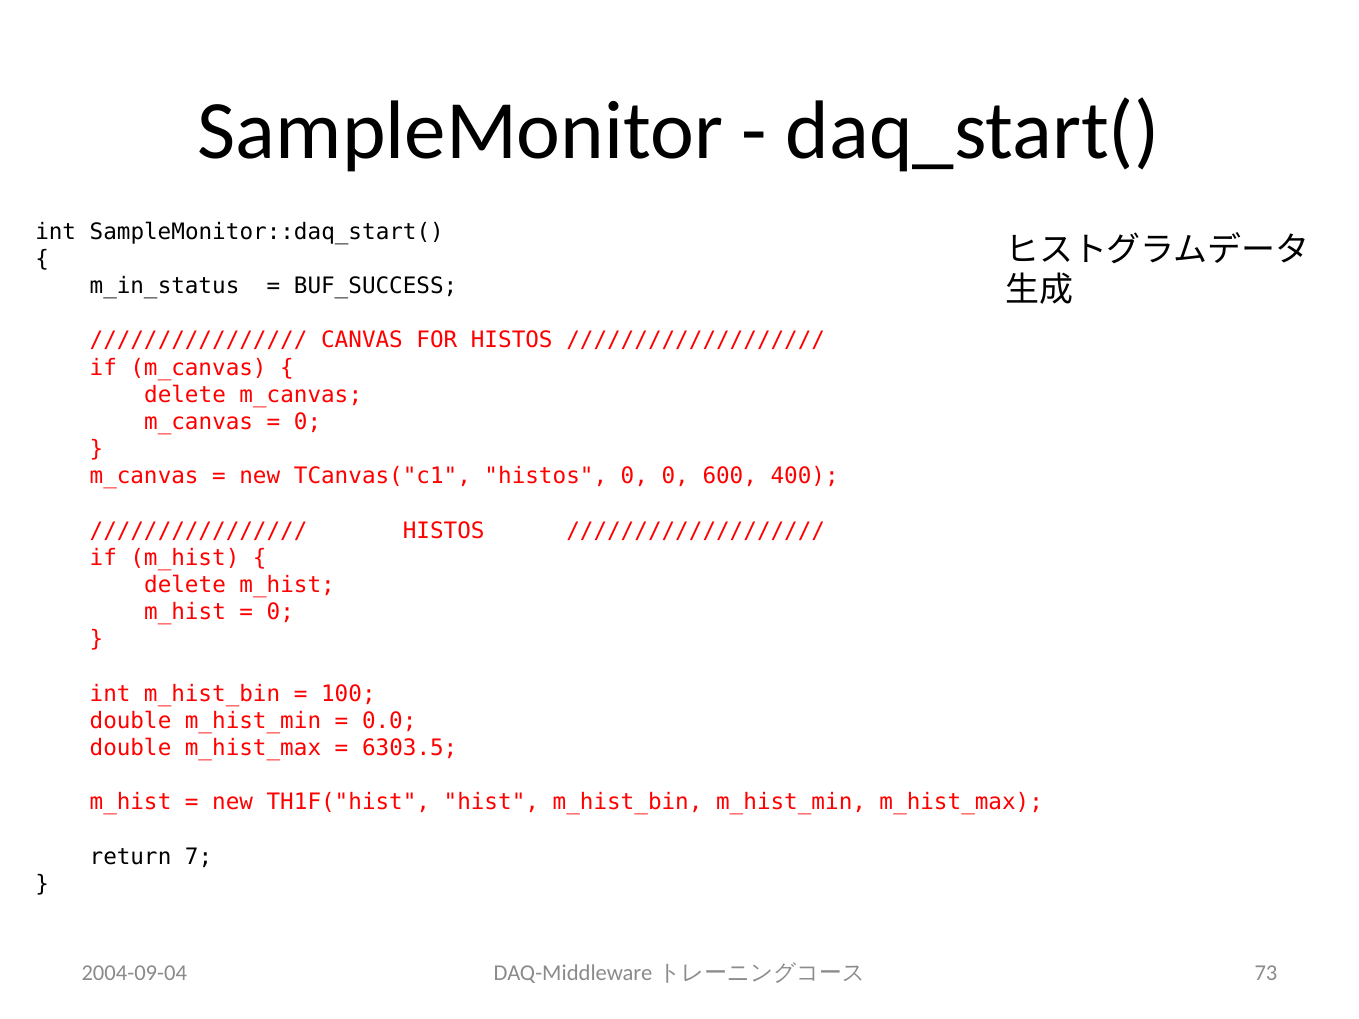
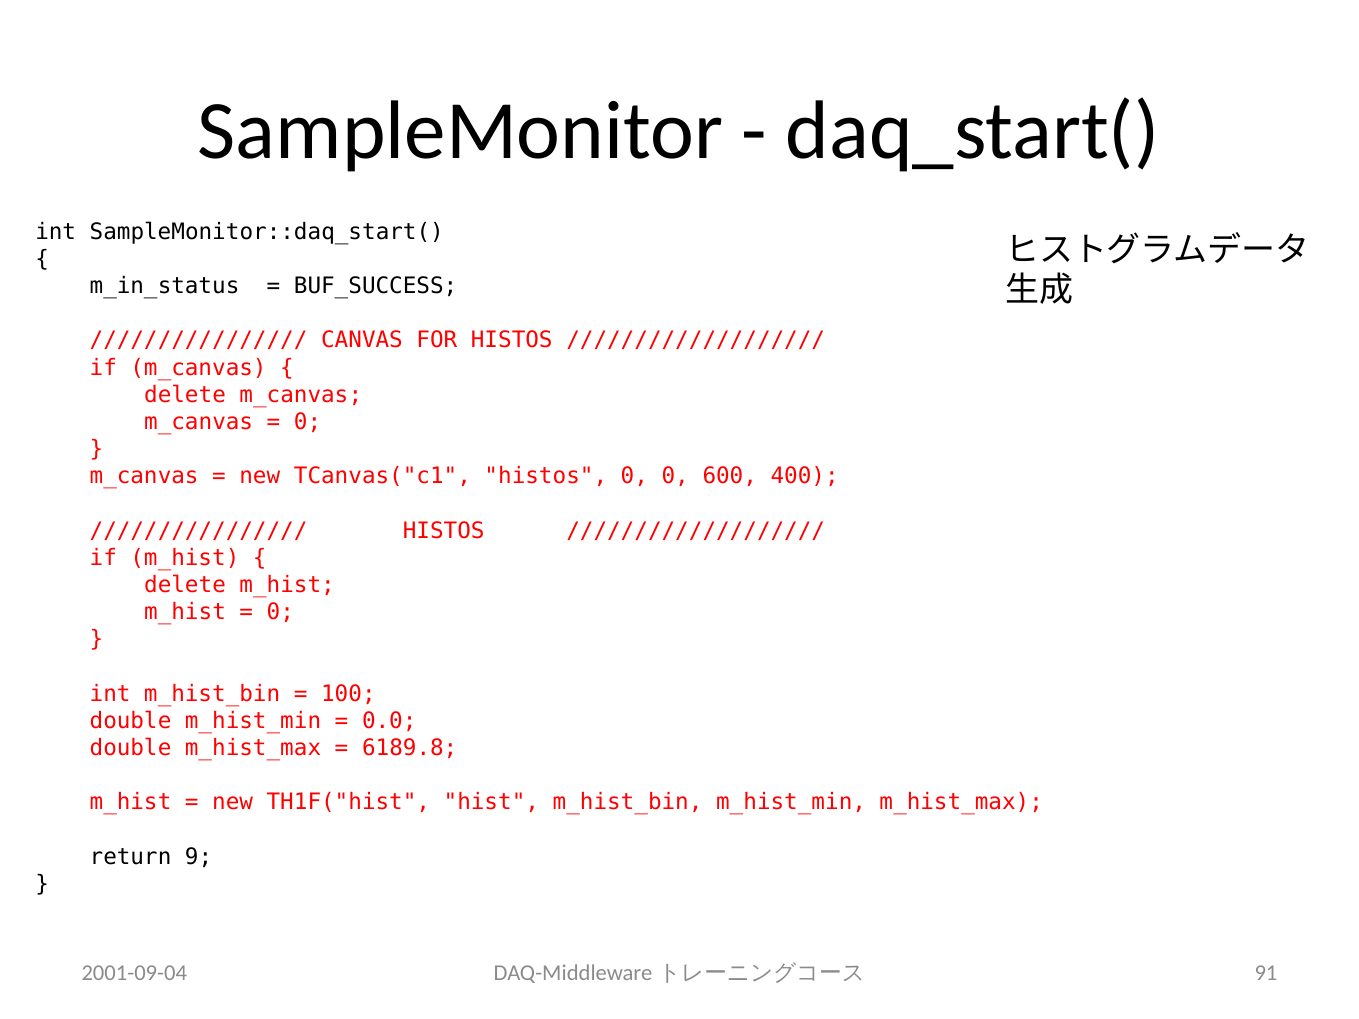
6303.5: 6303.5 -> 6189.8
7: 7 -> 9
2004-09-04: 2004-09-04 -> 2001-09-04
73: 73 -> 91
